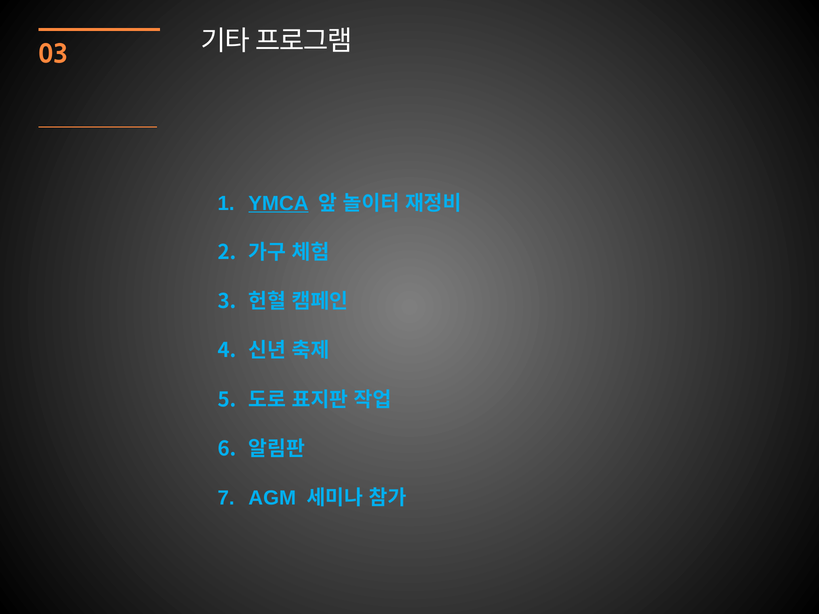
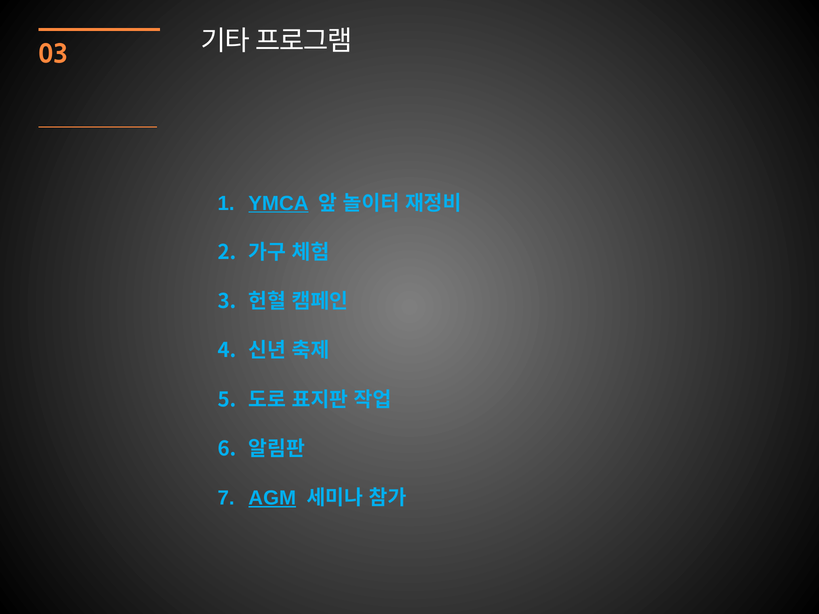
AGM underline: none -> present
